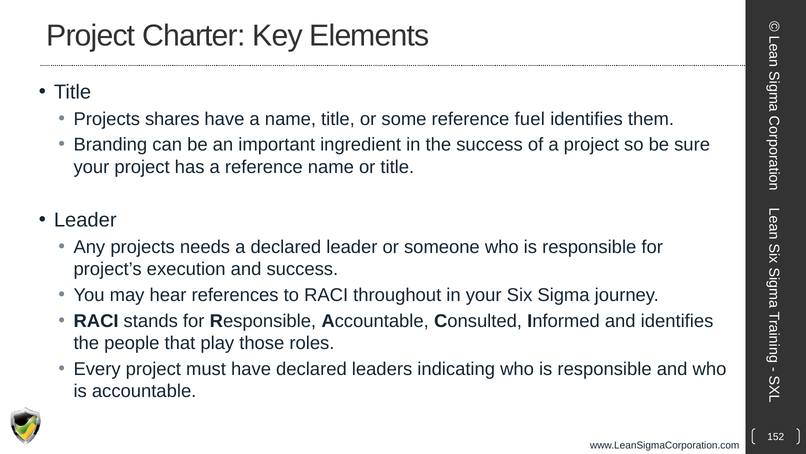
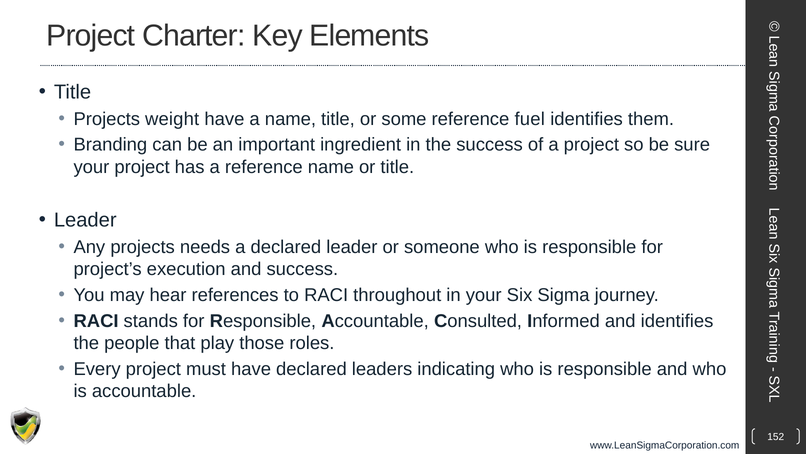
shares: shares -> weight
